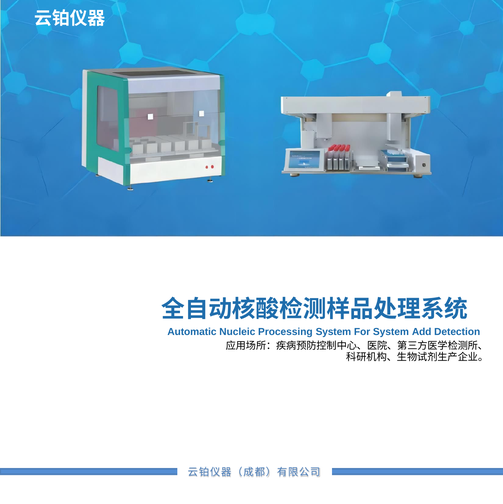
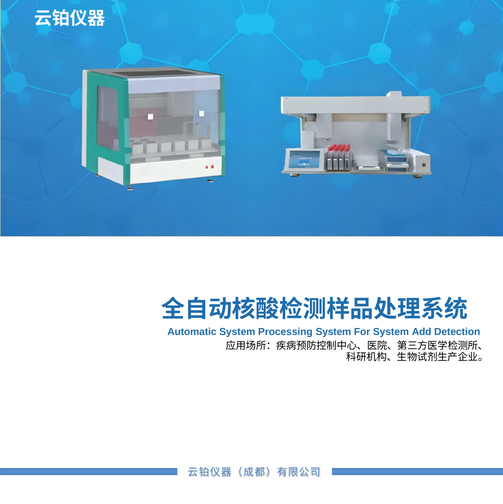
Automatic Nucleic: Nucleic -> System
